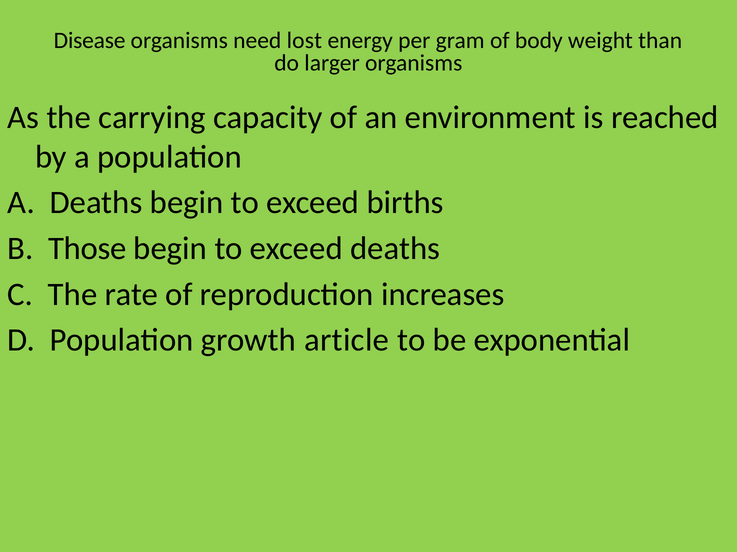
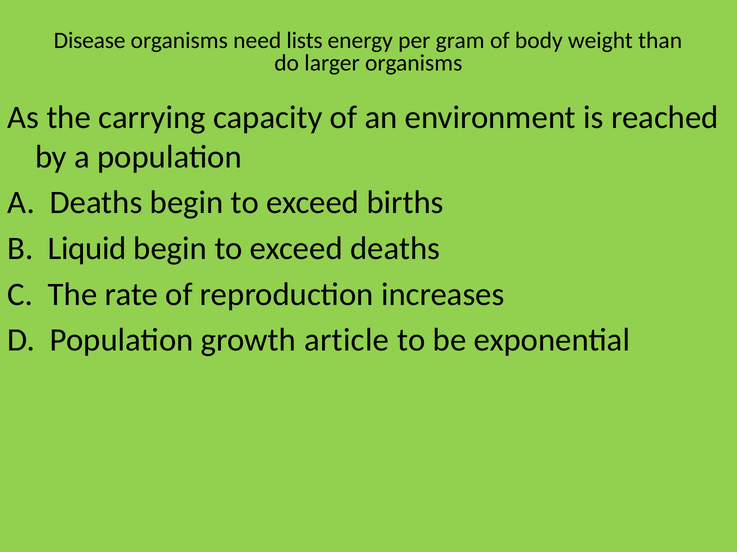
lost: lost -> lists
Those: Those -> Liquid
